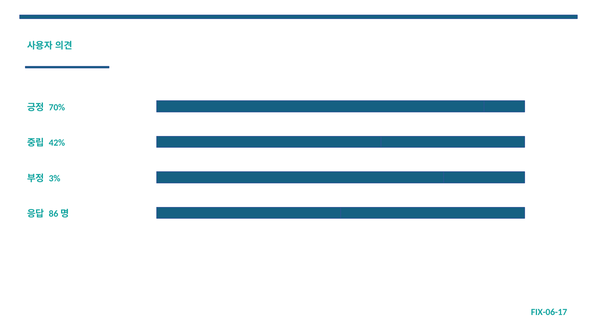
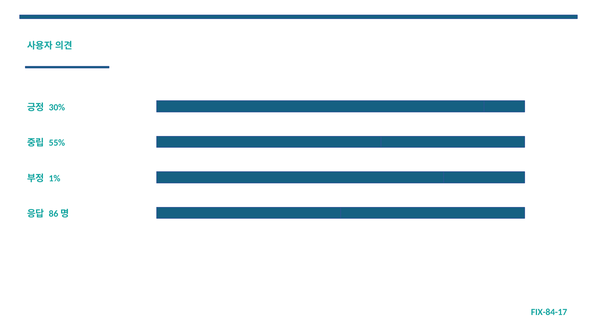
70%: 70% -> 30%
42%: 42% -> 55%
3%: 3% -> 1%
FIX-06-17: FIX-06-17 -> FIX-84-17
